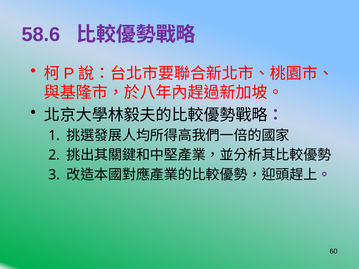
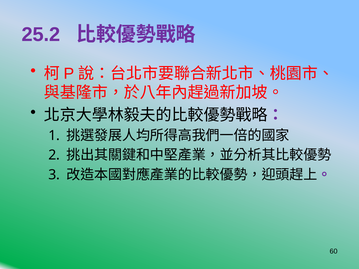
58.6: 58.6 -> 25.2
